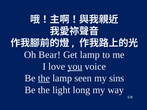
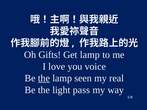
Bear: Bear -> Gifts
you underline: present -> none
sins: sins -> real
long: long -> pass
